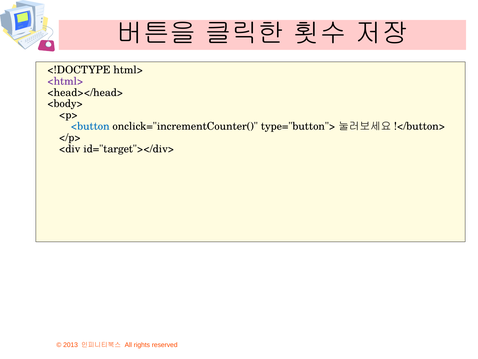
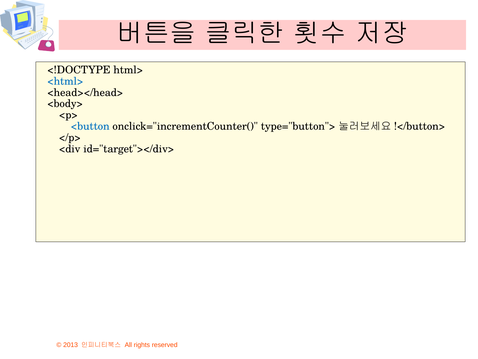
<html> colour: purple -> blue
